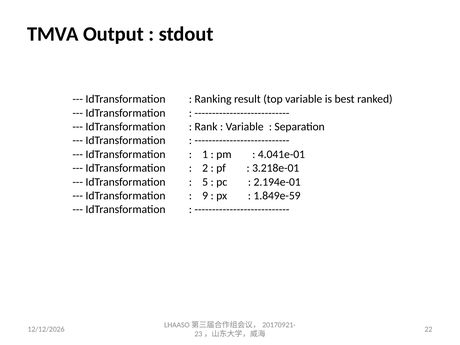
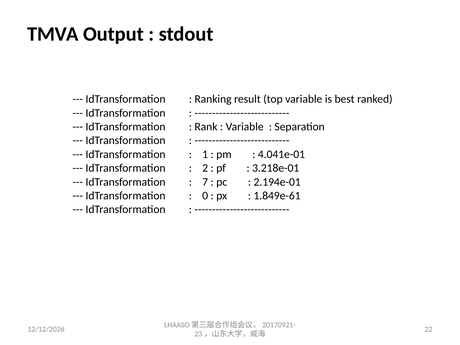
5: 5 -> 7
9: 9 -> 0
1.849e-59: 1.849e-59 -> 1.849e-61
